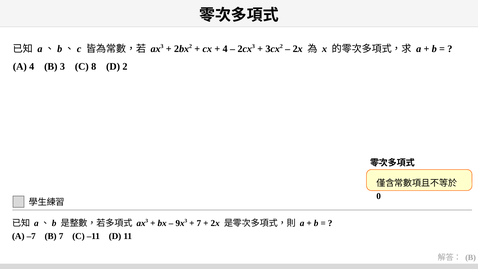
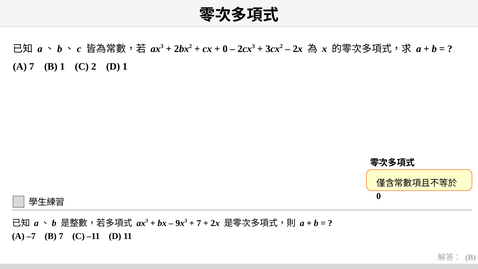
4 at (225, 49): 4 -> 0
A 4: 4 -> 7
B 3: 3 -> 1
8: 8 -> 2
D 2: 2 -> 1
